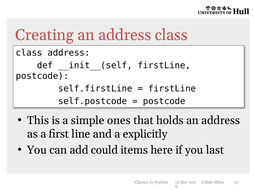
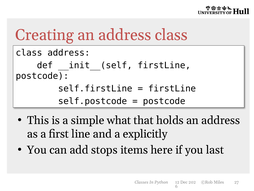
ones: ones -> what
could: could -> stops
